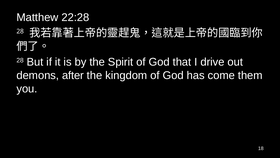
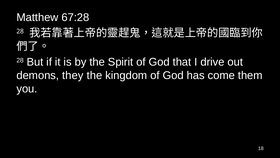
22:28: 22:28 -> 67:28
after: after -> they
